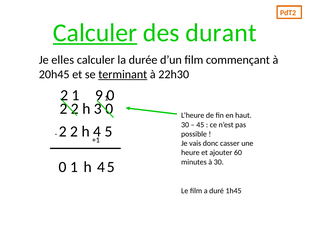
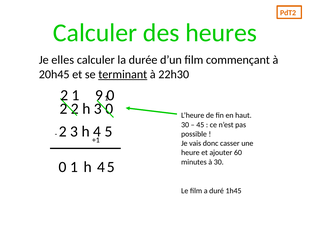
Calculer at (95, 33) underline: present -> none
durant: durant -> heures
2 at (74, 131): 2 -> 3
